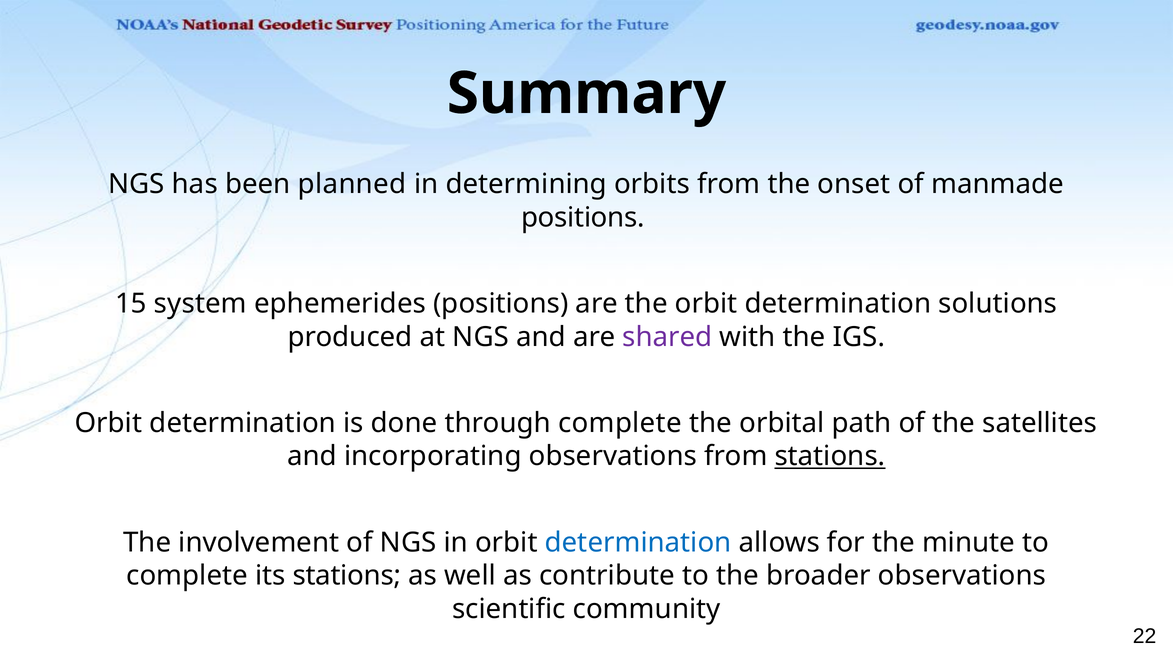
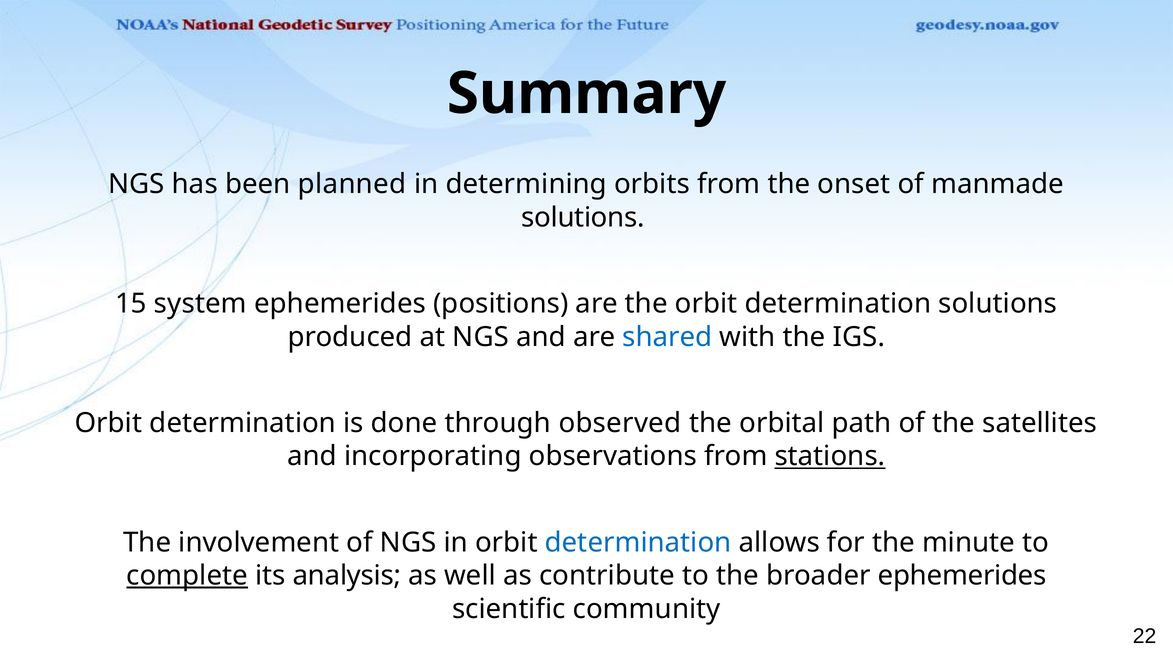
positions at (583, 218): positions -> solutions
shared colour: purple -> blue
through complete: complete -> observed
complete at (187, 576) underline: none -> present
its stations: stations -> analysis
broader observations: observations -> ephemerides
